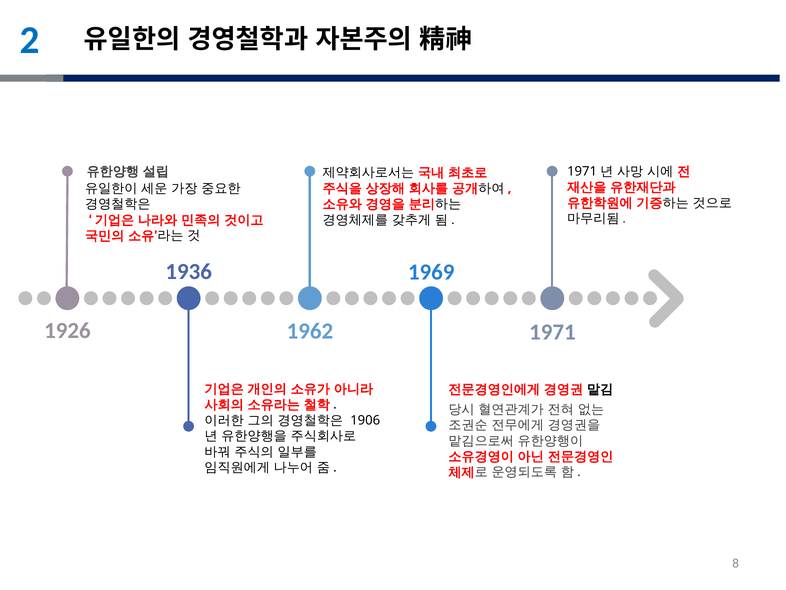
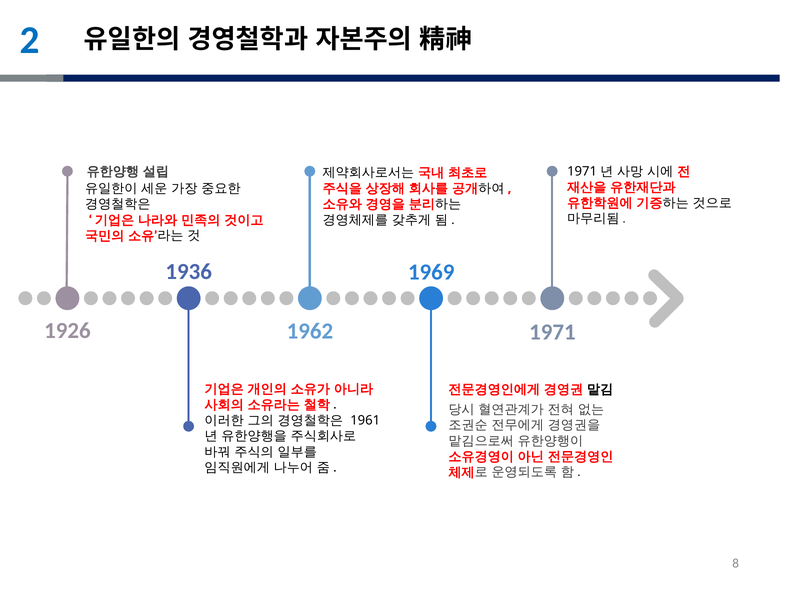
1906: 1906 -> 1961
